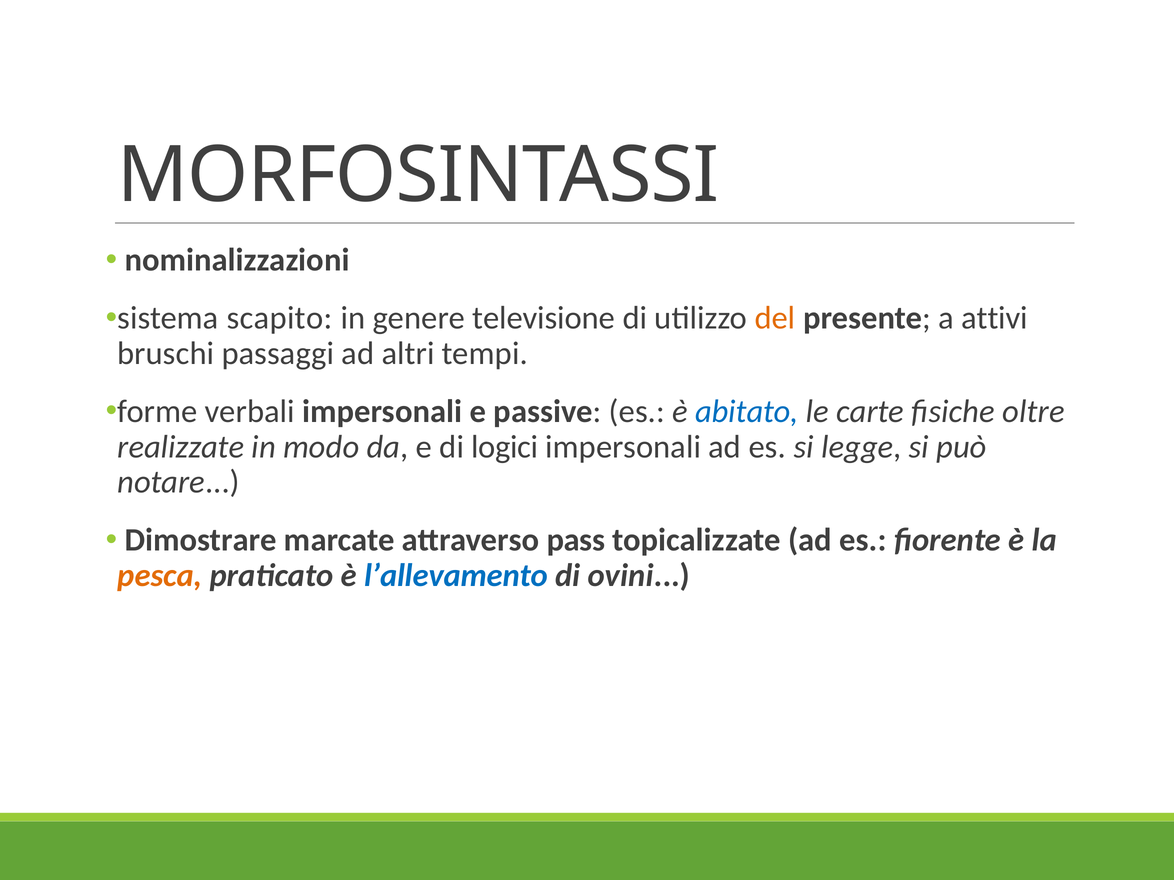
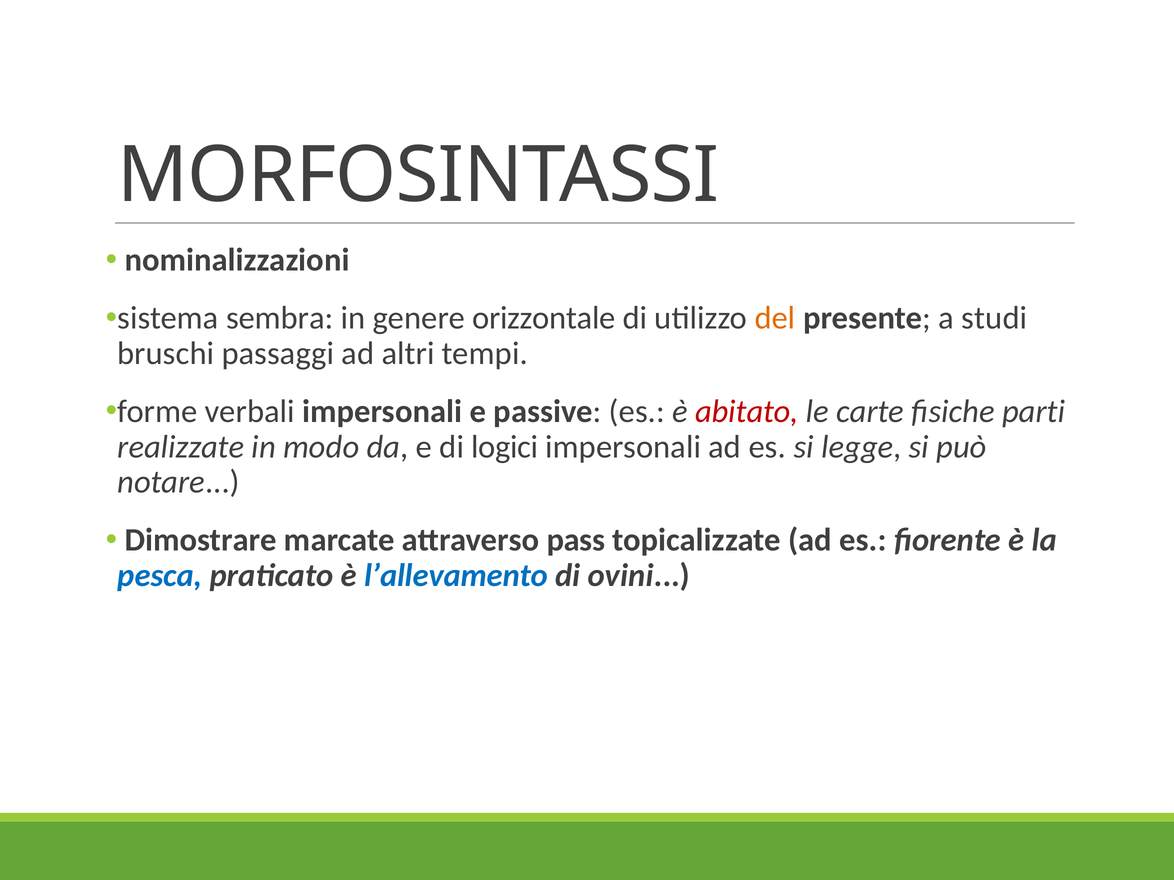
scapito: scapito -> sembra
televisione: televisione -> orizzontale
attivi: attivi -> studi
abitato colour: blue -> red
oltre: oltre -> parti
pesca colour: orange -> blue
